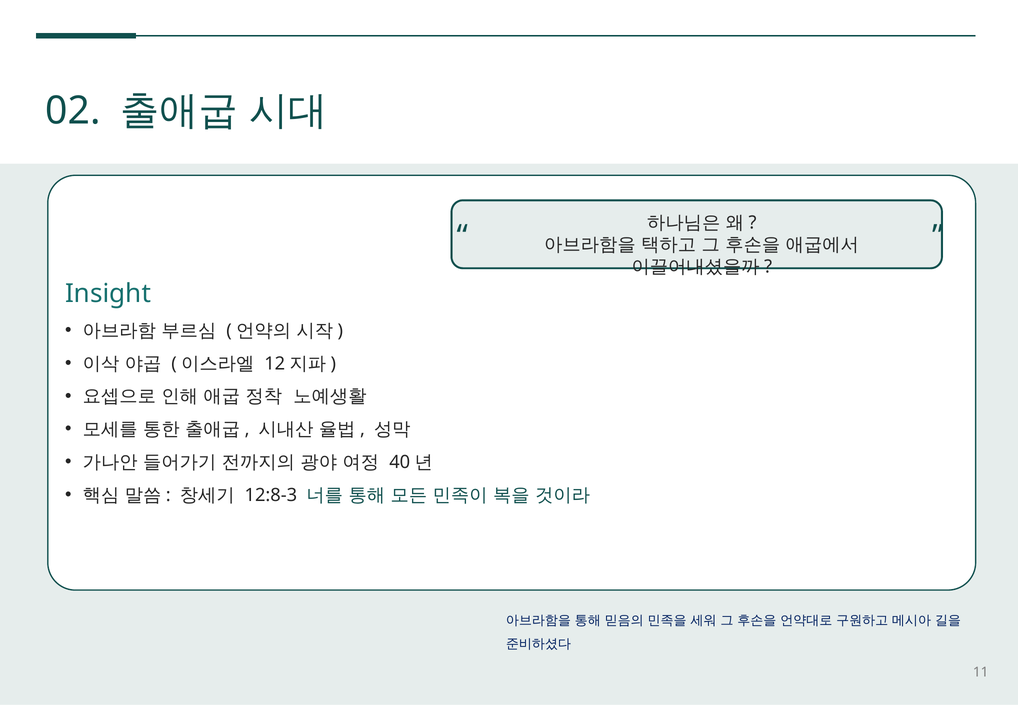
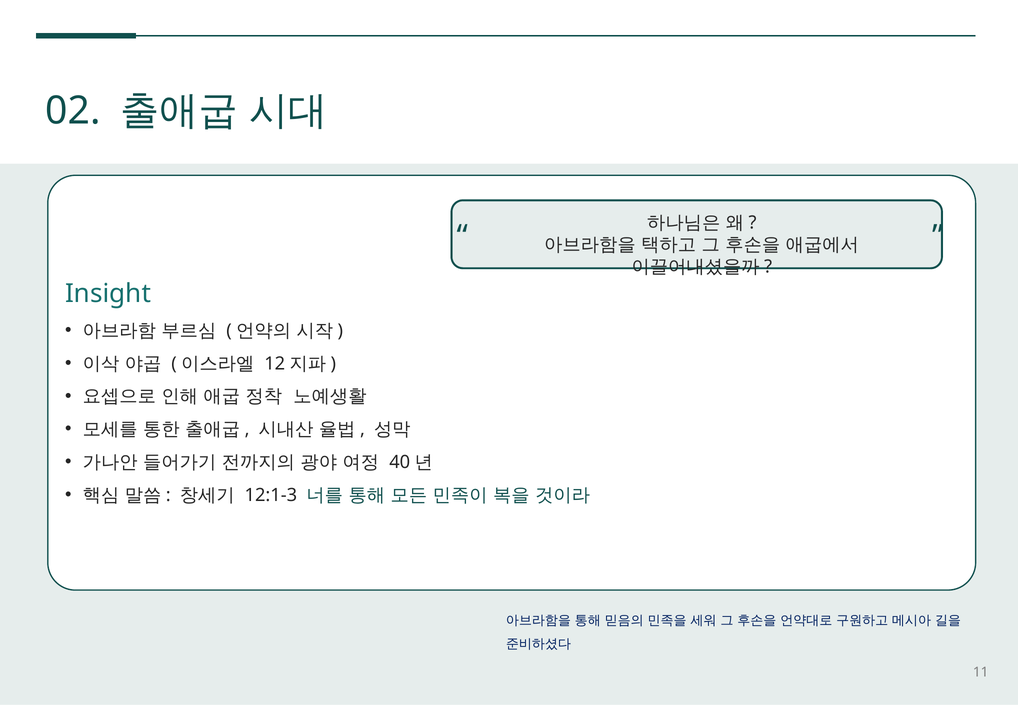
12:8-3: 12:8-3 -> 12:1-3
